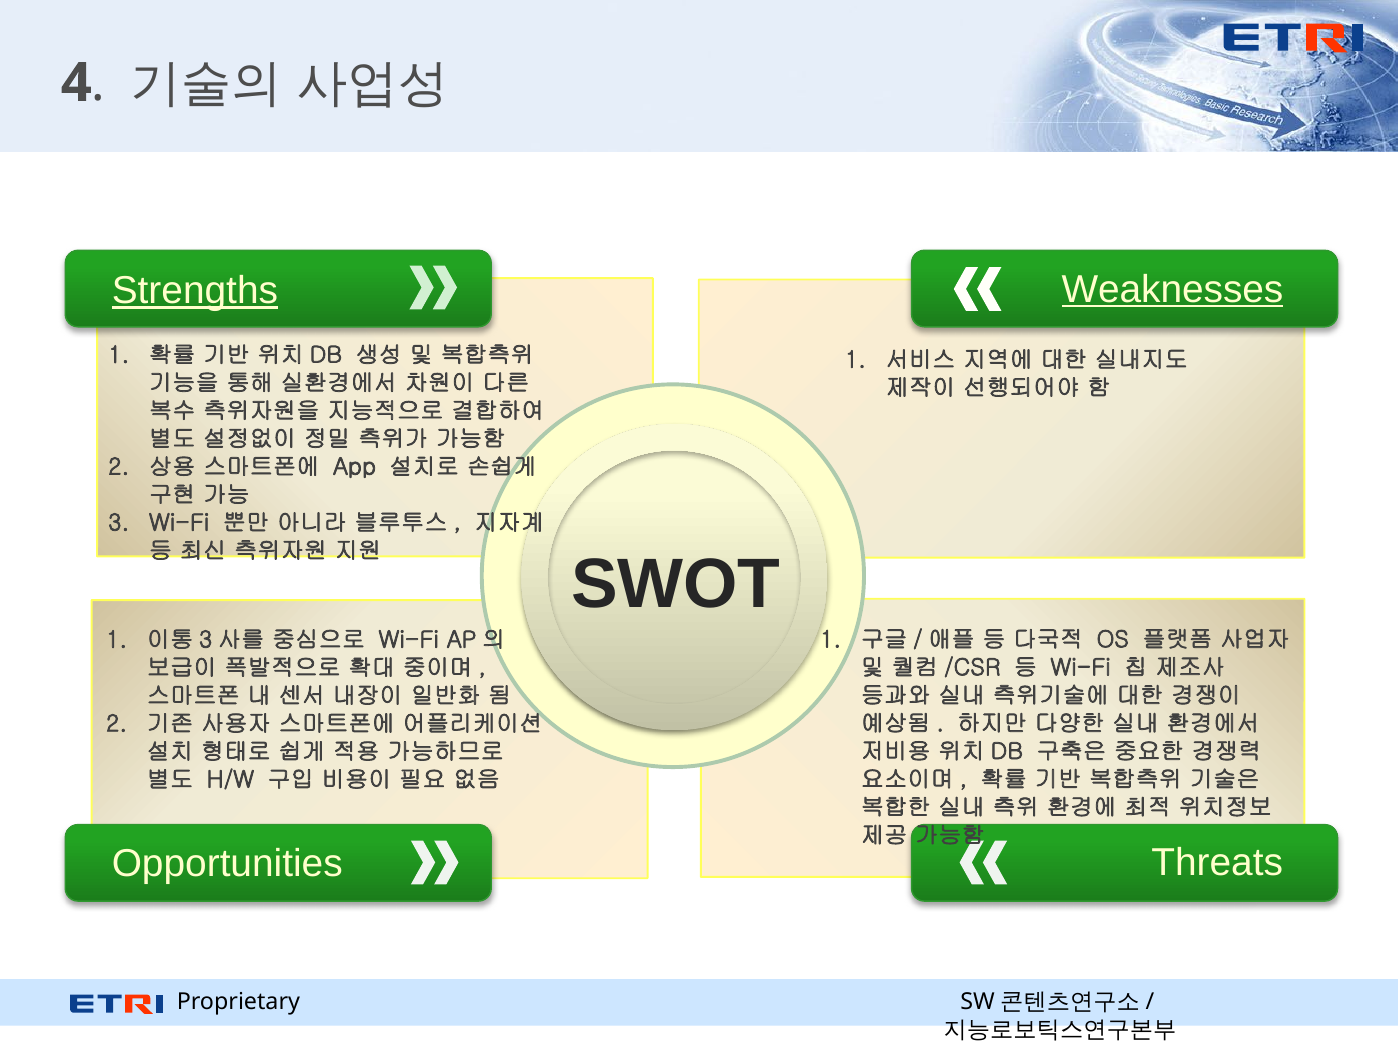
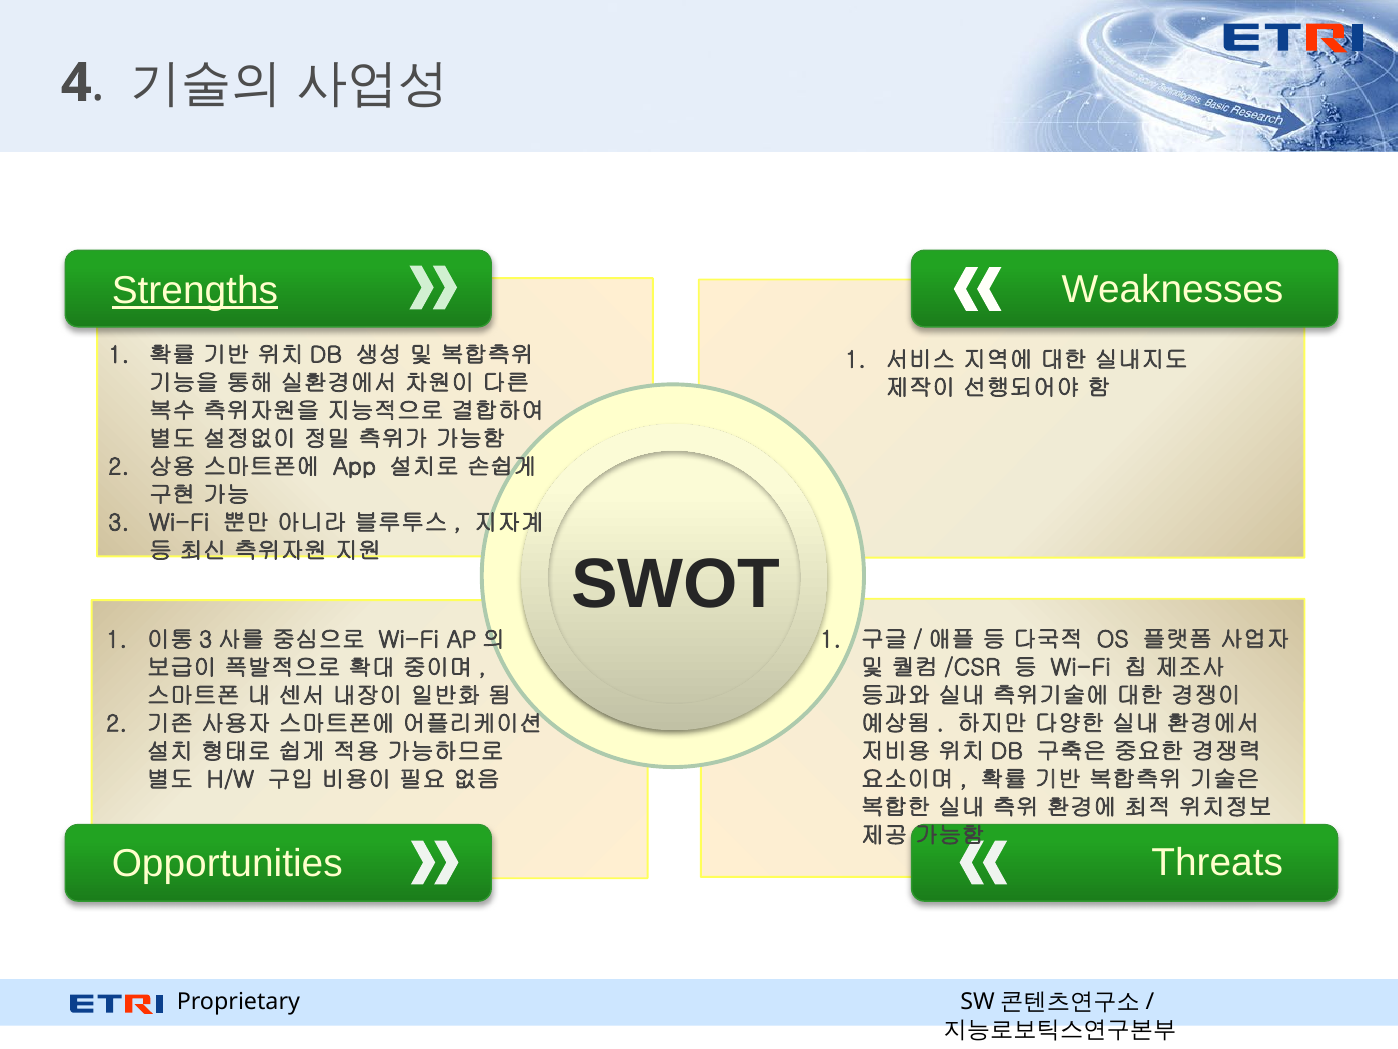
Weaknesses underline: present -> none
